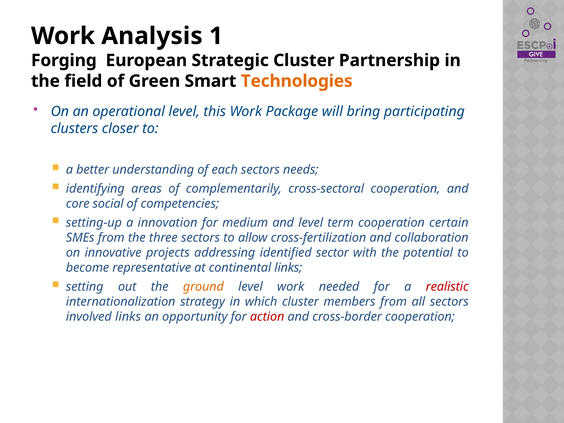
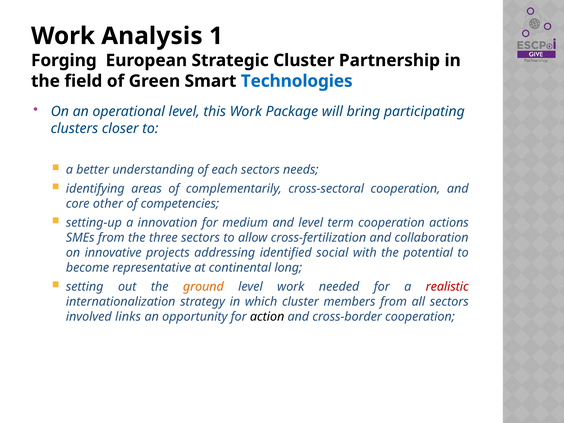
Technologies colour: orange -> blue
social: social -> other
certain: certain -> actions
sector: sector -> social
continental links: links -> long
action colour: red -> black
